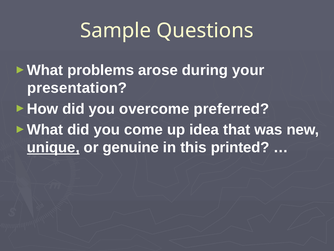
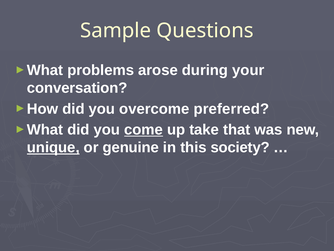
presentation: presentation -> conversation
come underline: none -> present
idea: idea -> take
printed: printed -> society
